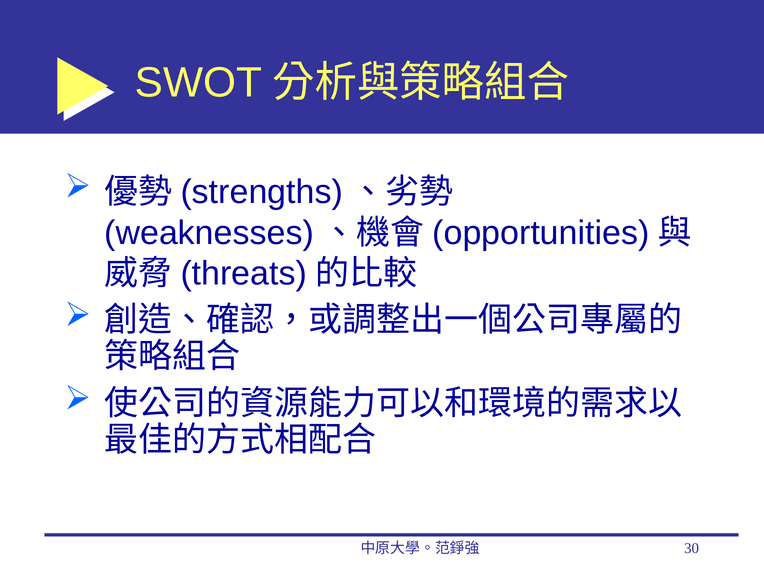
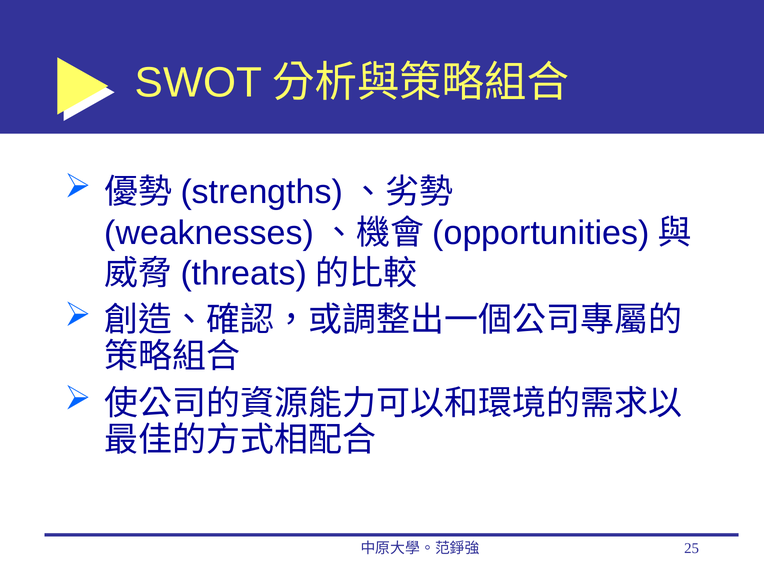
30: 30 -> 25
